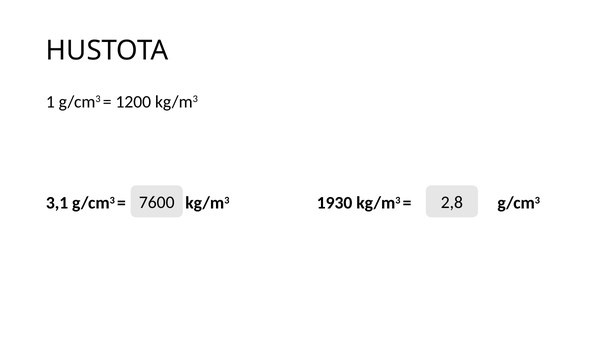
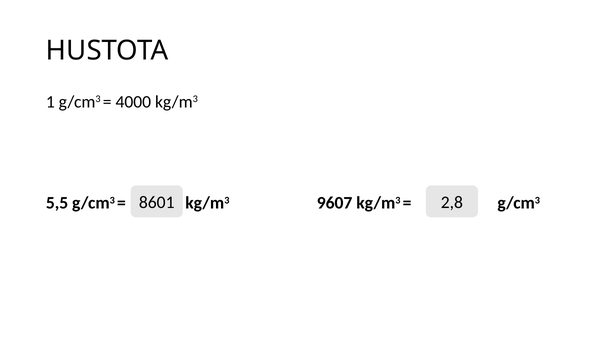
1200: 1200 -> 4000
7600: 7600 -> 8601
3,1: 3,1 -> 5,5
1930: 1930 -> 9607
